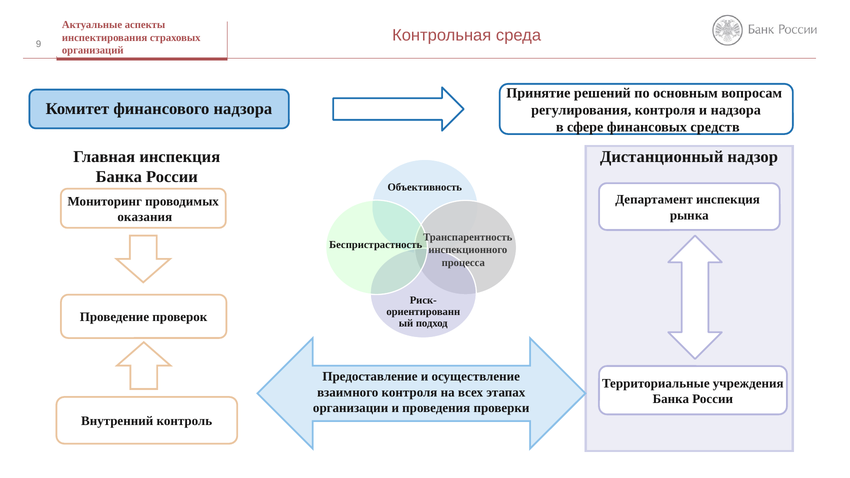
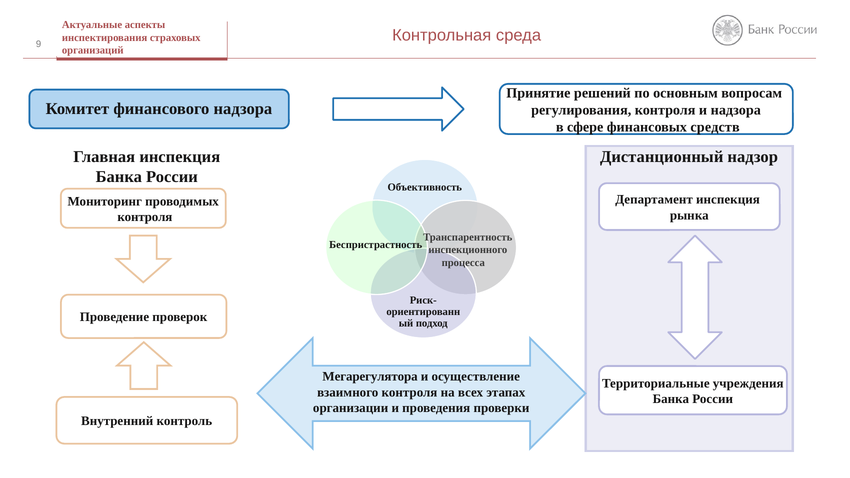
оказания at (145, 217): оказания -> контроля
Предоставление: Предоставление -> Мегарегулятора
